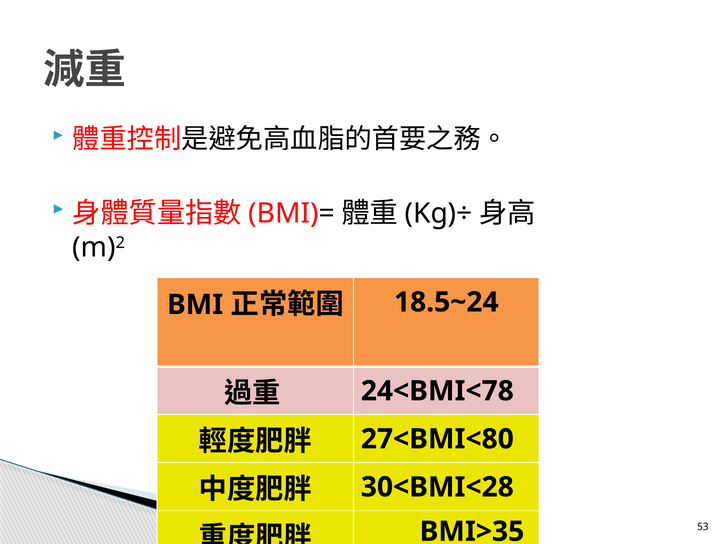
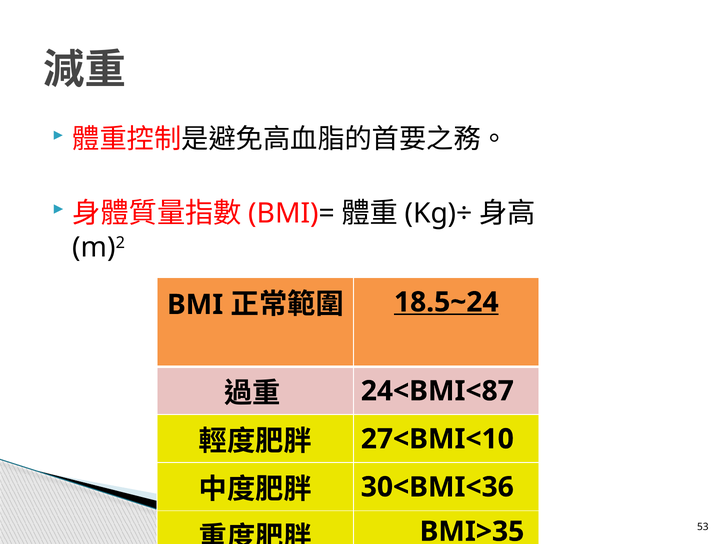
18.5~24 underline: none -> present
24<BMI<78: 24<BMI<78 -> 24<BMI<87
27<BMI<80: 27<BMI<80 -> 27<BMI<10
30<BMI<28: 30<BMI<28 -> 30<BMI<36
